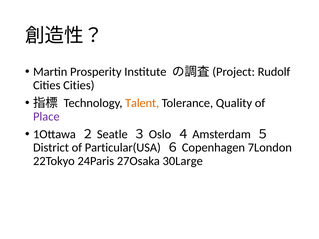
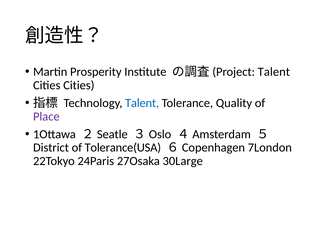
Rudolf at (274, 72): Rudolf -> Talent
Talent at (142, 103) colour: orange -> blue
Particular(USA: Particular(USA -> Tolerance(USA
